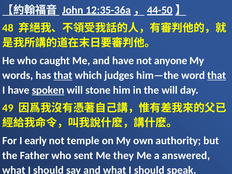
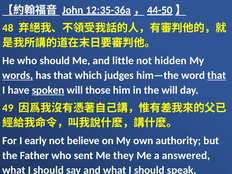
who caught: caught -> should
and have: have -> little
anyone: anyone -> hidden
words underline: none -> present
that at (63, 75) underline: present -> none
stone: stone -> those
temple: temple -> believe
